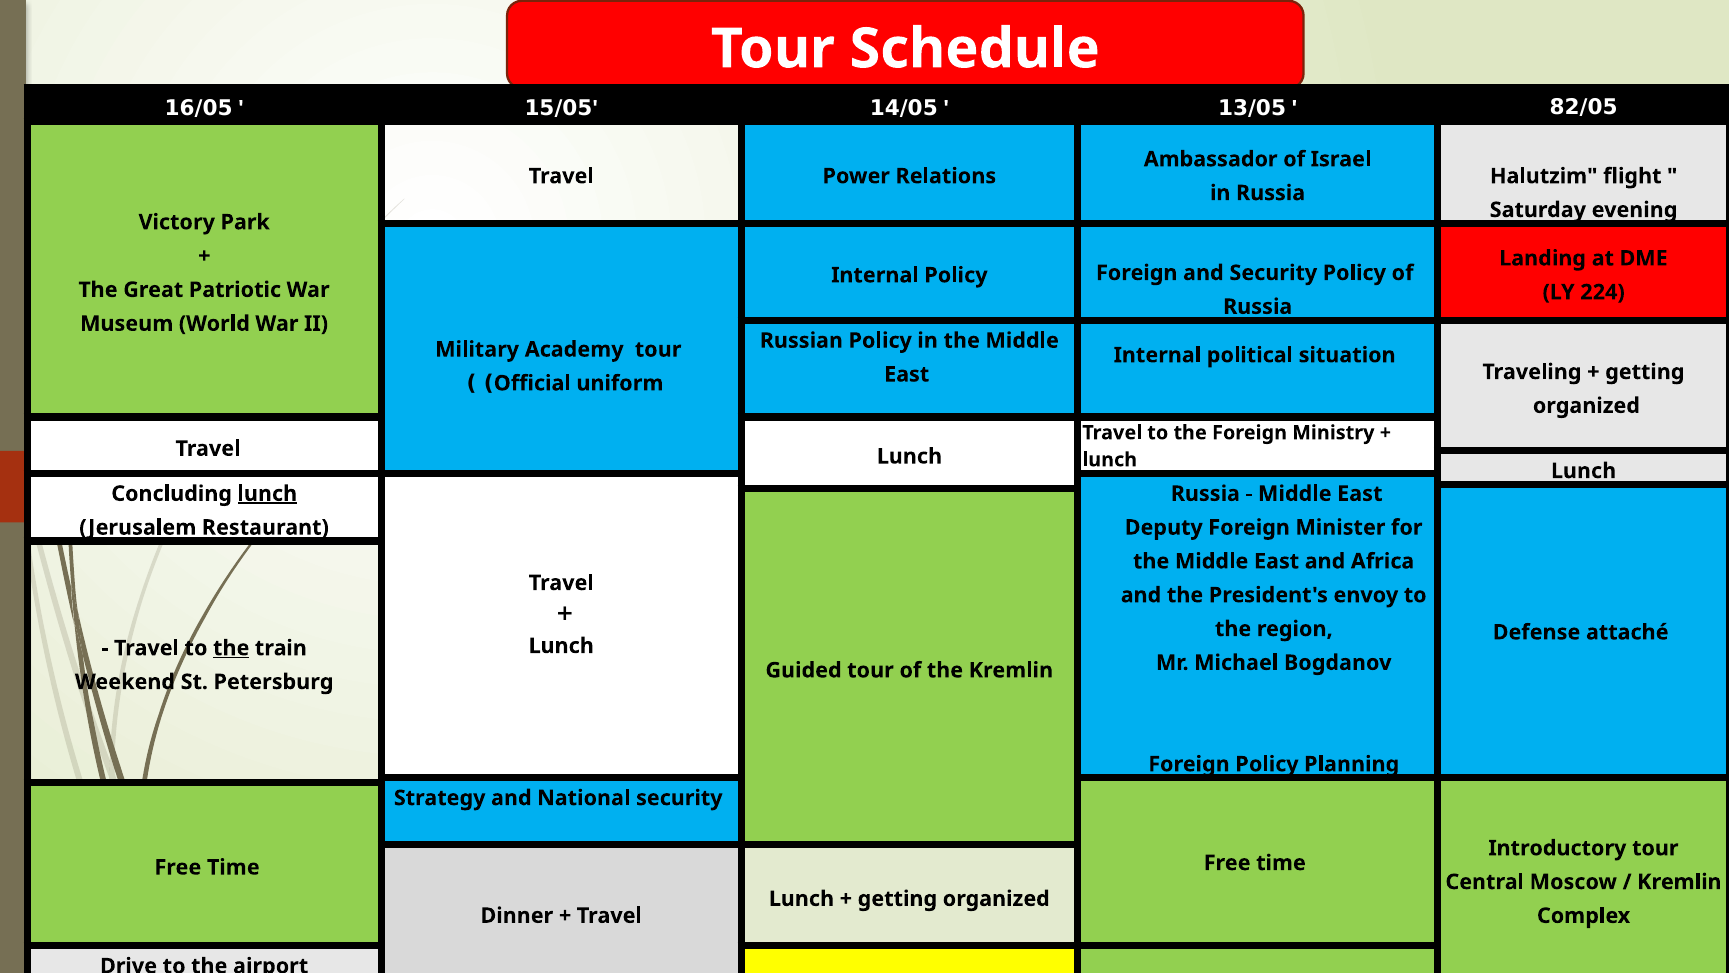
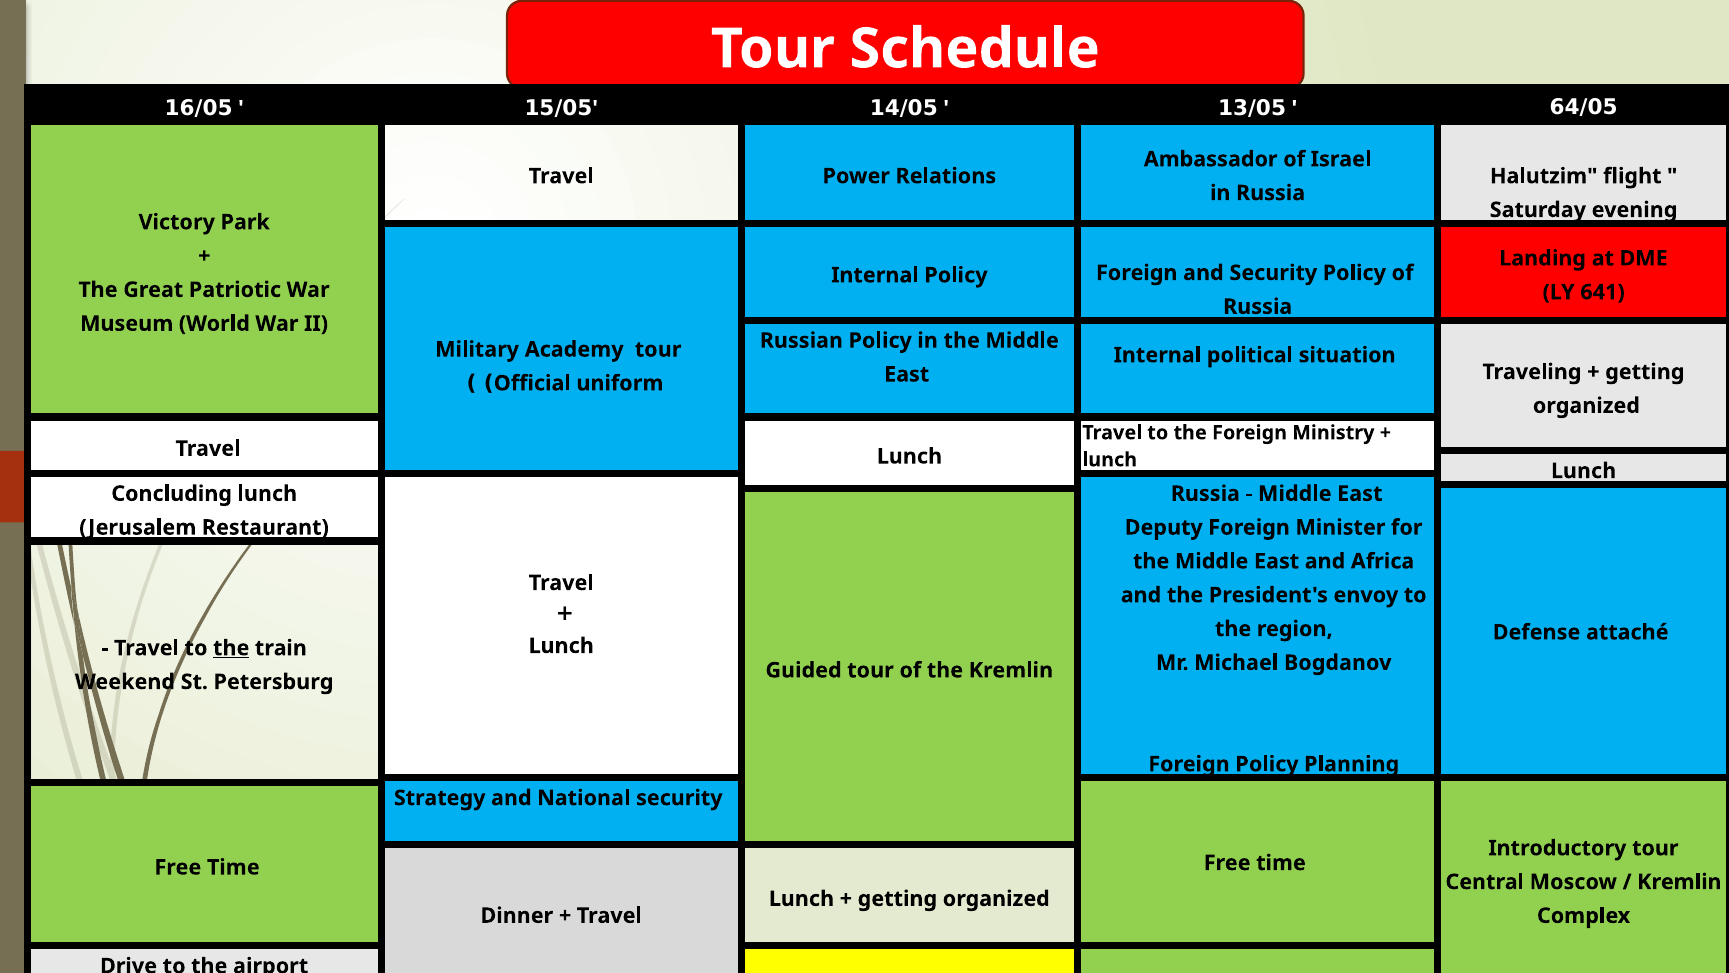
82/05: 82/05 -> 64/05
224: 224 -> 641
lunch at (267, 493) underline: present -> none
